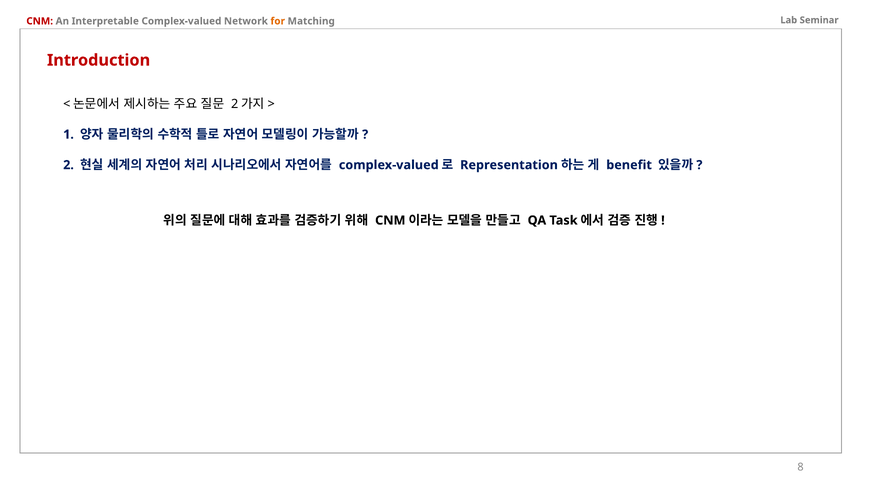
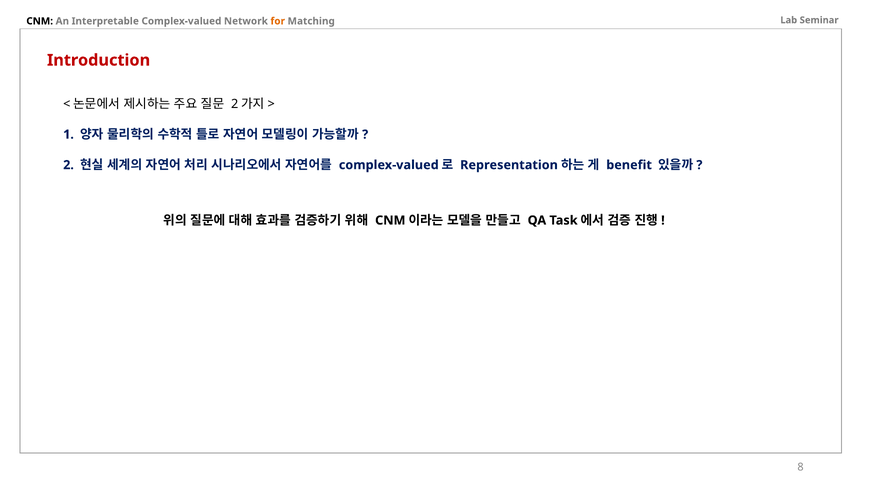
CNM at (40, 21) colour: red -> black
